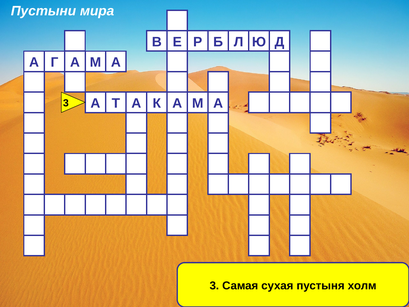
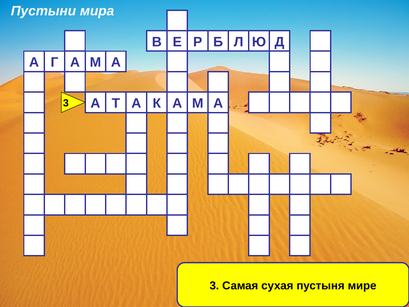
холм: холм -> мире
